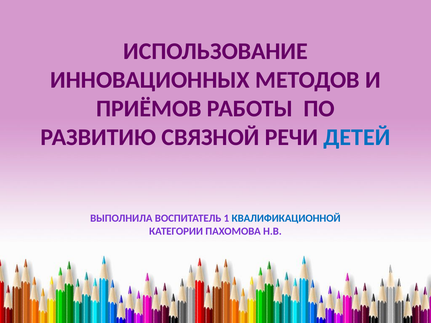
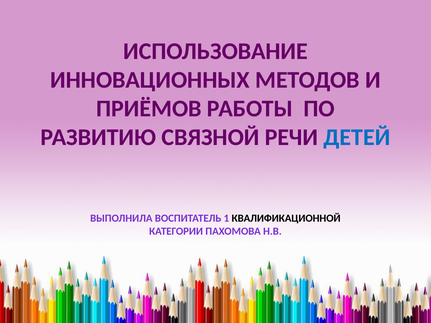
КВАЛИФИКАЦИОННОЙ colour: blue -> black
